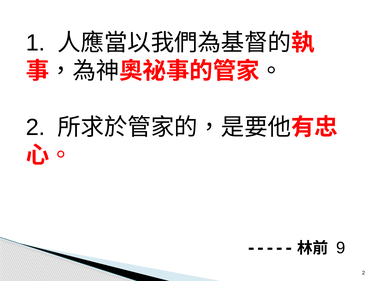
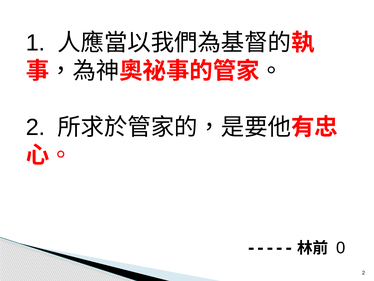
9: 9 -> 0
